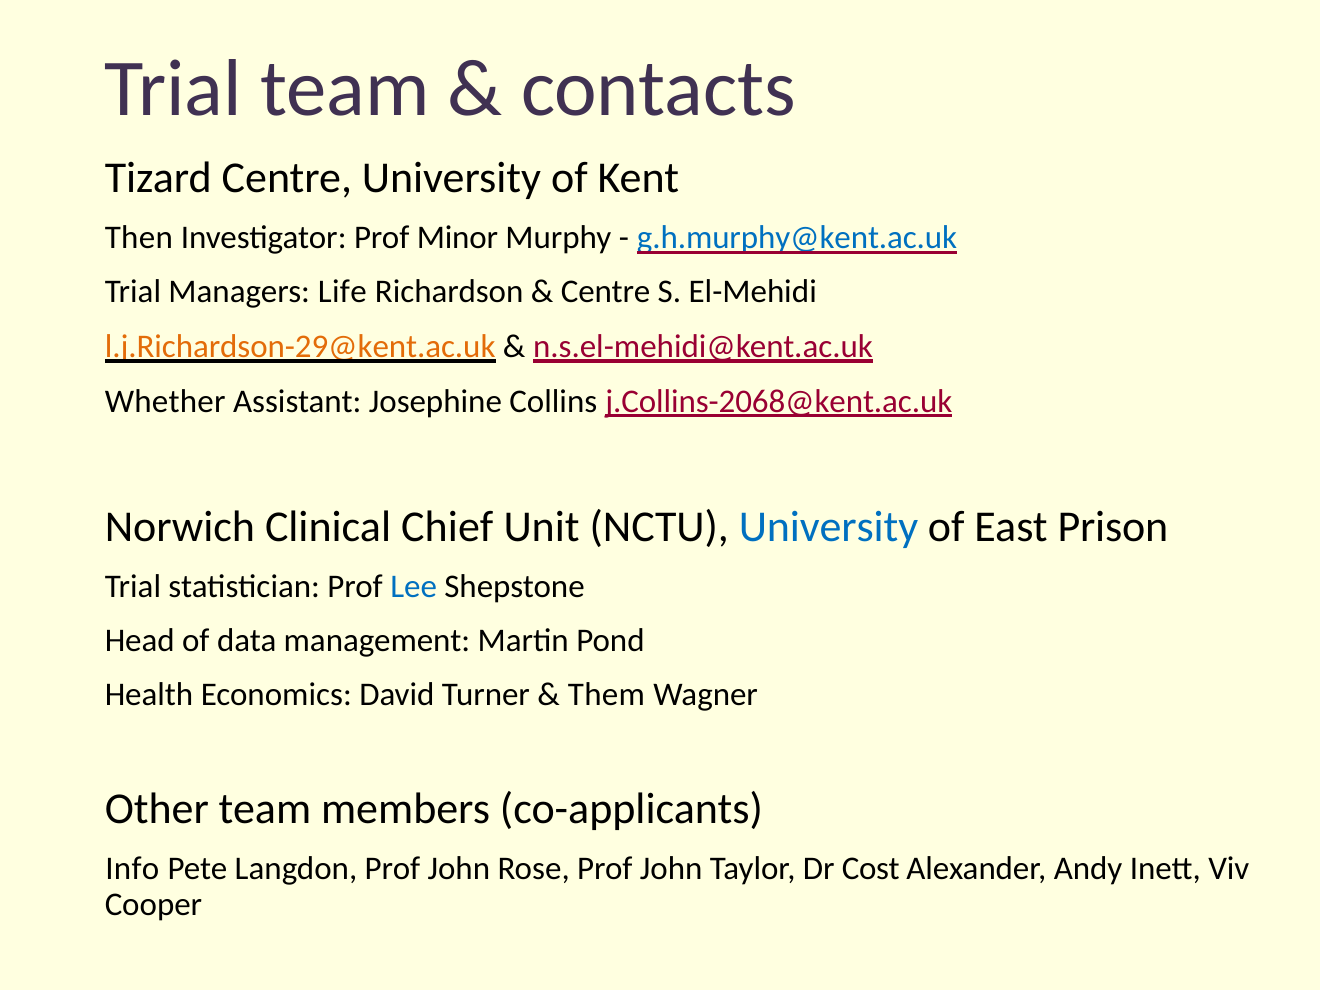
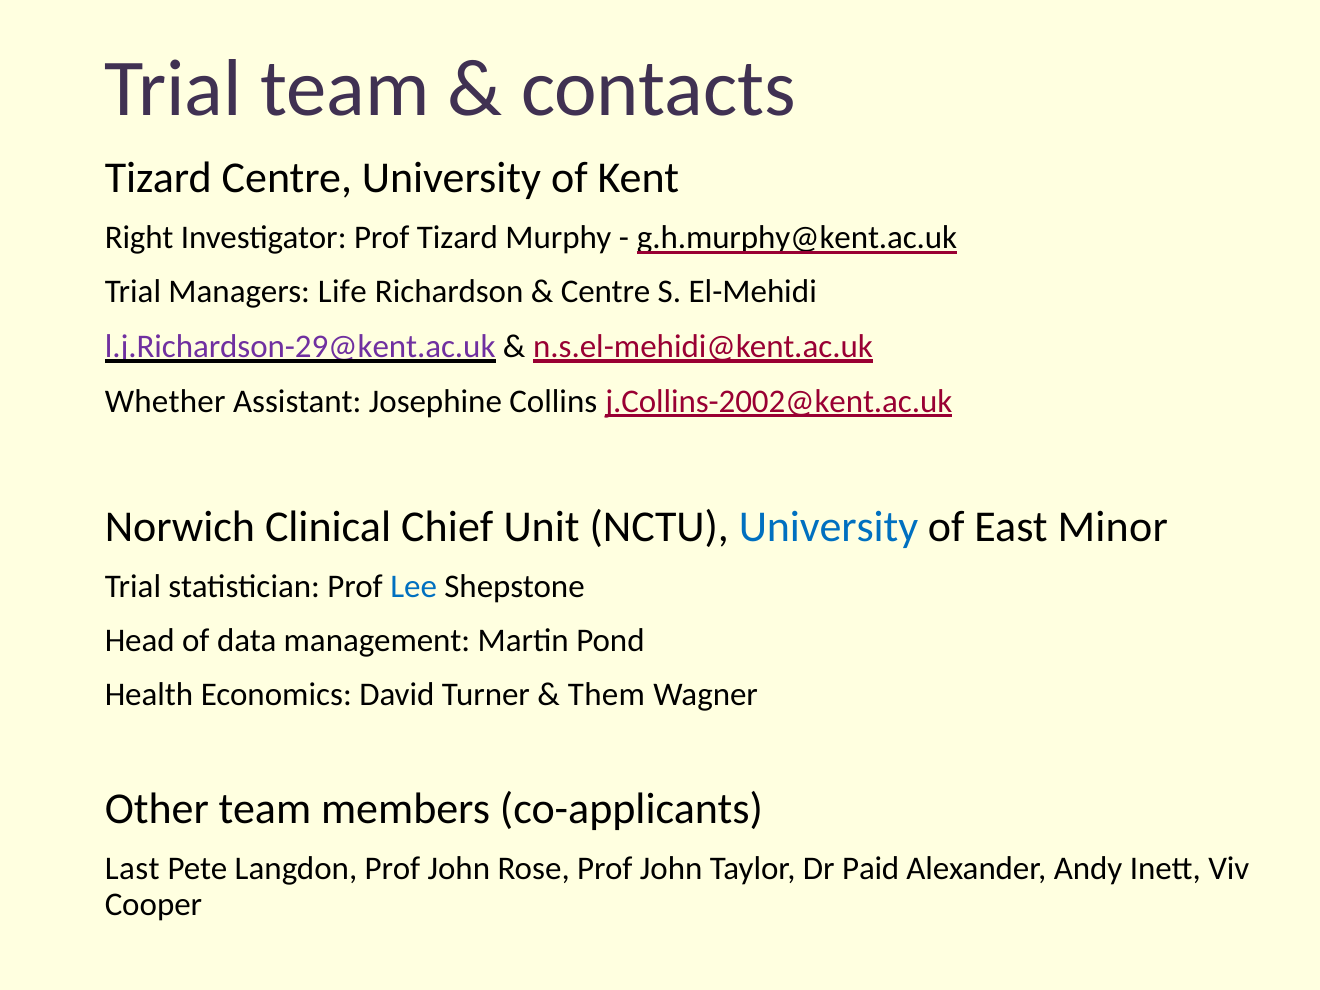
Then: Then -> Right
Prof Minor: Minor -> Tizard
g.h.murphy@kent.ac.uk colour: blue -> black
l.j.Richardson-29@kent.ac.uk colour: orange -> purple
j.Collins-2068@kent.ac.uk: j.Collins-2068@kent.ac.uk -> j.Collins-2002@kent.ac.uk
Prison: Prison -> Minor
Info: Info -> Last
Cost: Cost -> Paid
